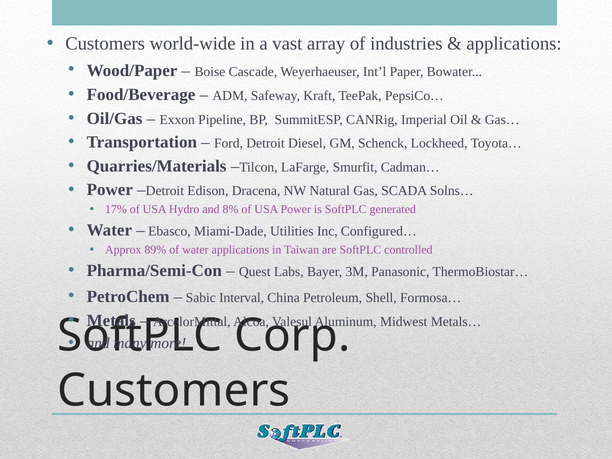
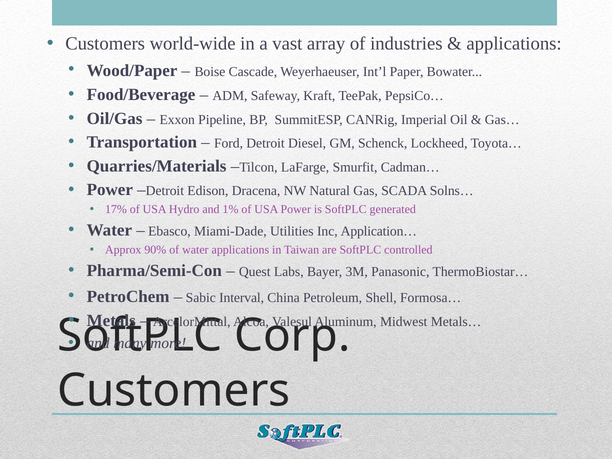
8%: 8% -> 1%
Configured…: Configured… -> Application…
89%: 89% -> 90%
